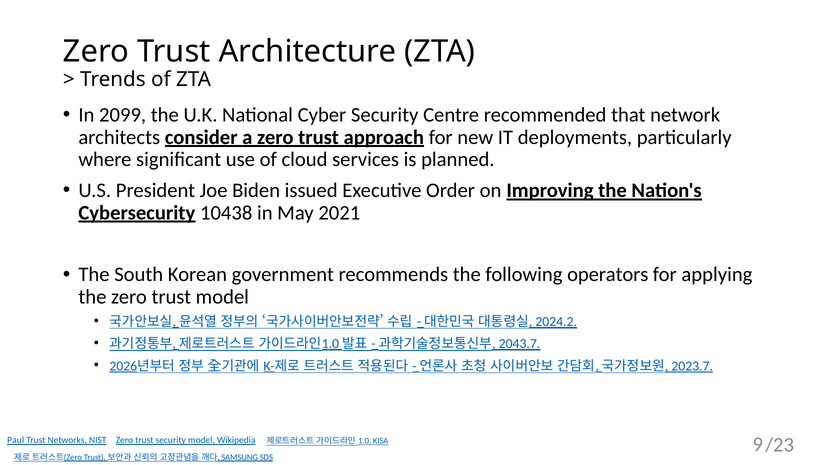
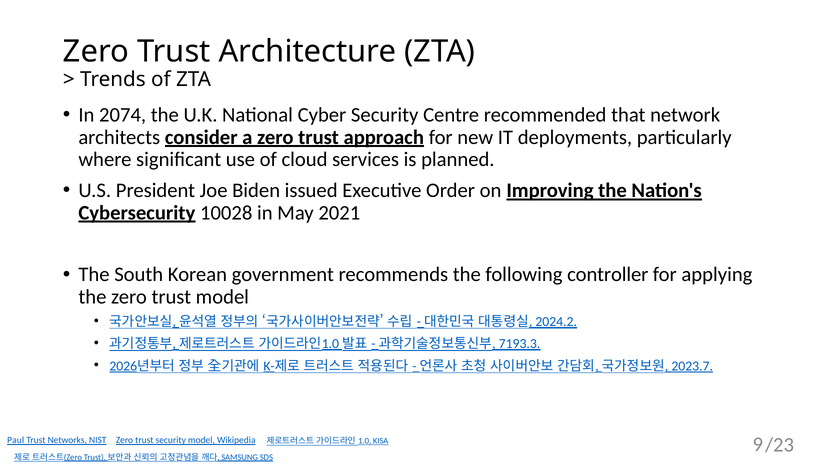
2099: 2099 -> 2074
10438: 10438 -> 10028
operators: operators -> controller
2043.7: 2043.7 -> 7193.3
